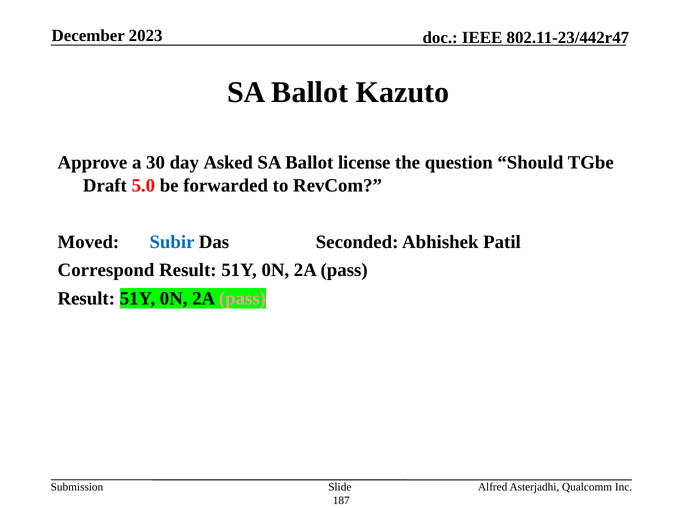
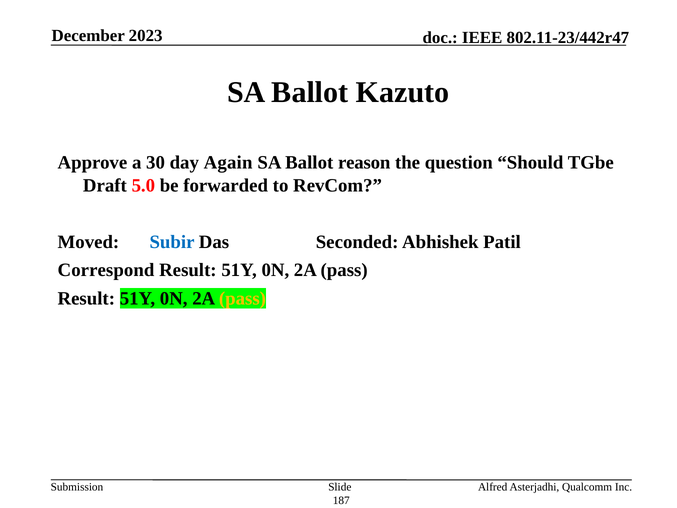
Asked: Asked -> Again
license: license -> reason
pass at (242, 298) colour: pink -> yellow
